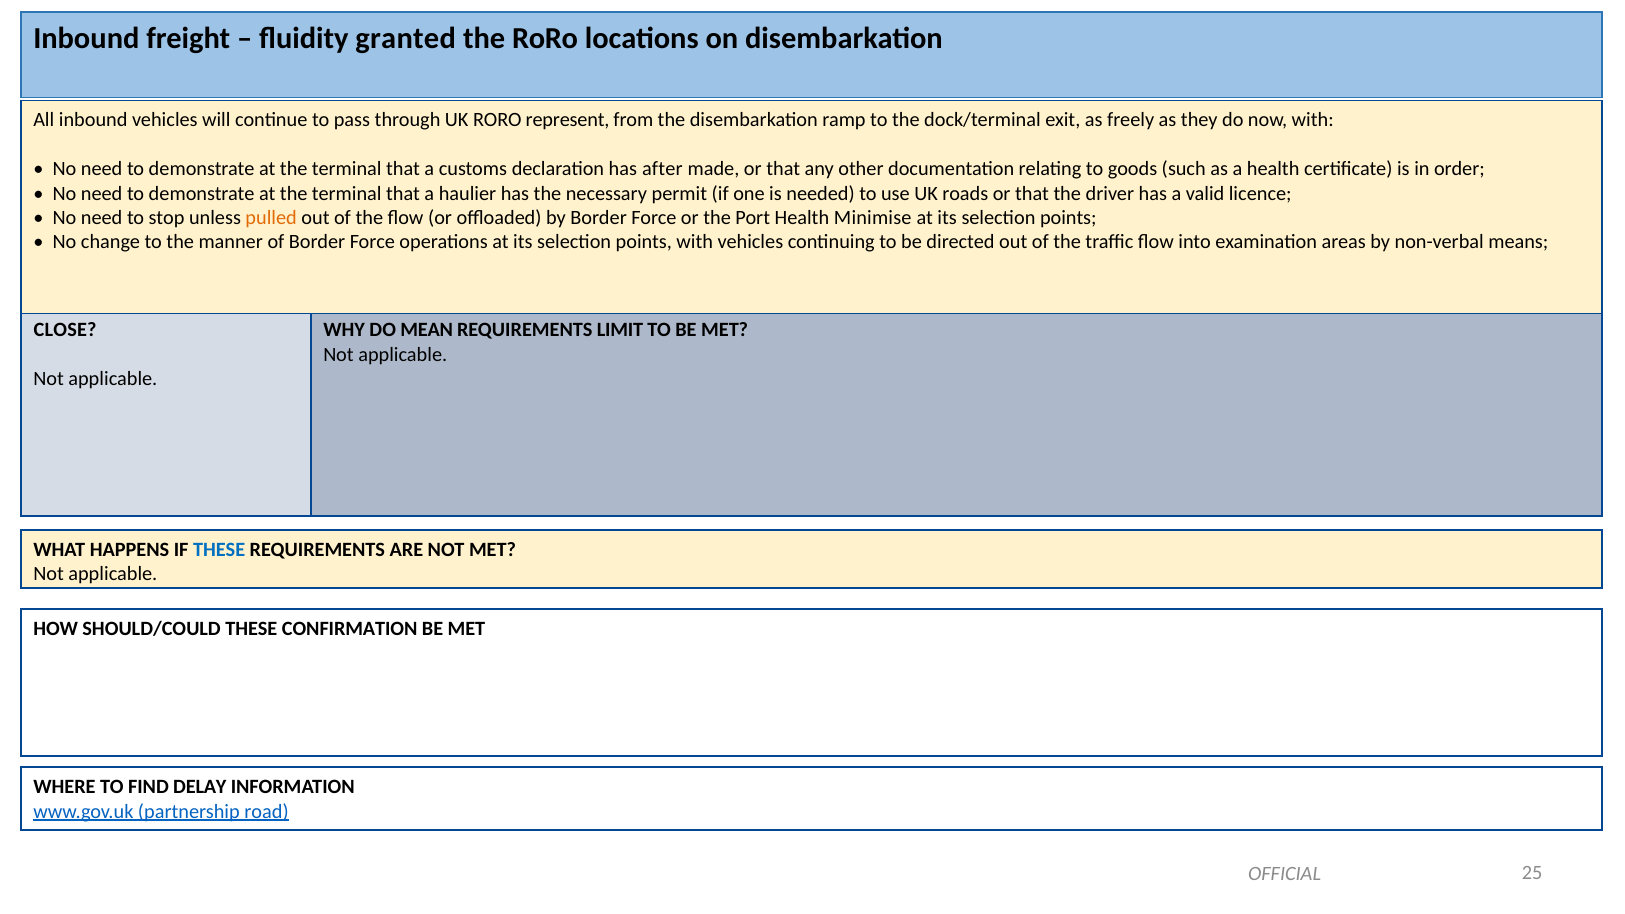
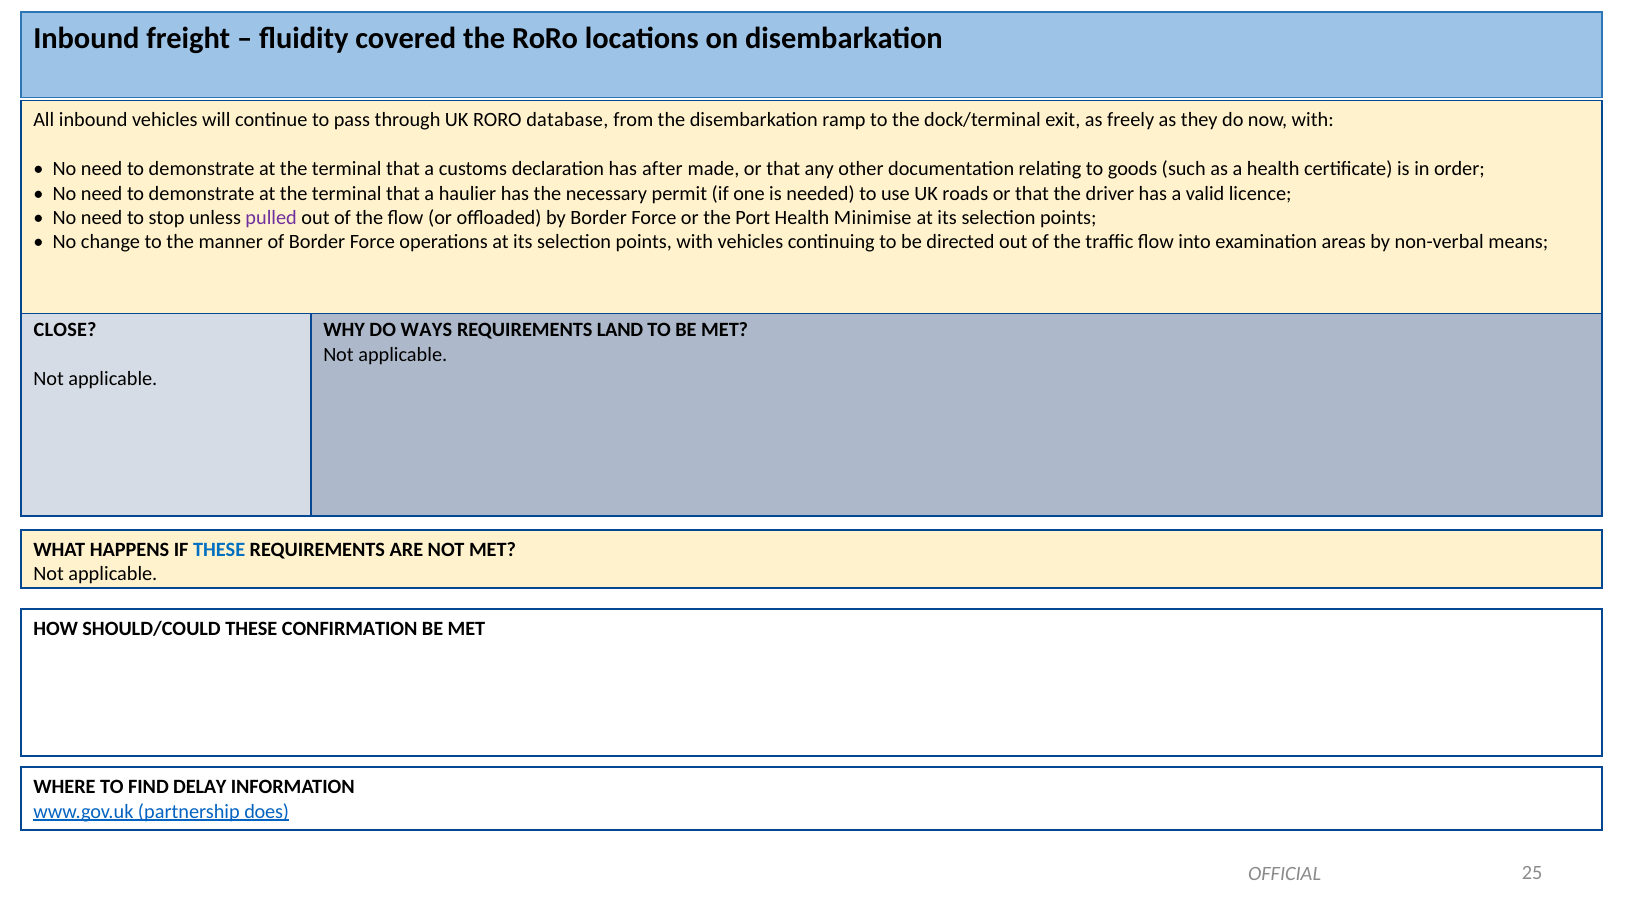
granted: granted -> covered
represent: represent -> database
pulled colour: orange -> purple
MEAN: MEAN -> WAYS
LIMIT: LIMIT -> LAND
road: road -> does
